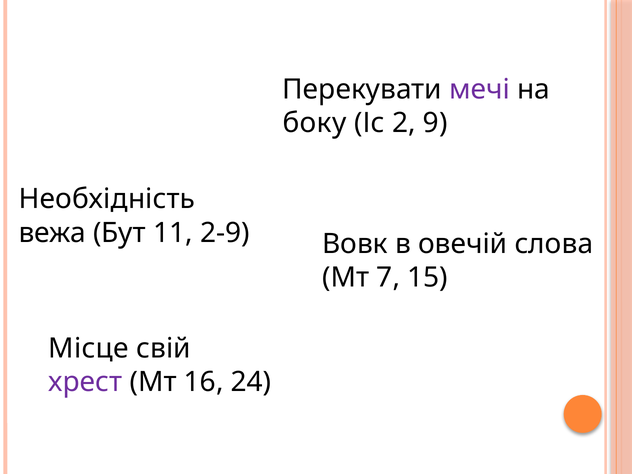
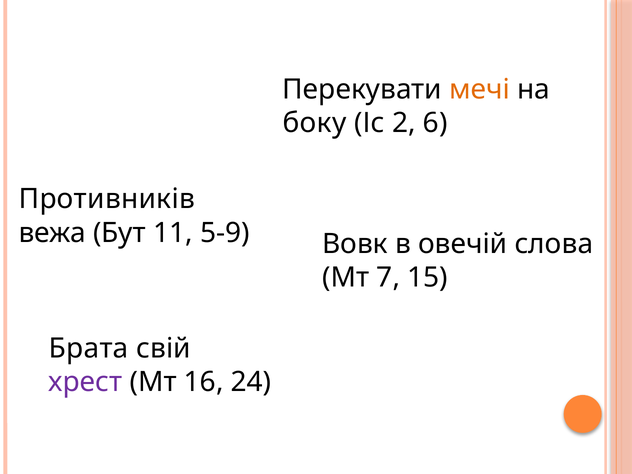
мечі colour: purple -> orange
9: 9 -> 6
Необхідність: Необхідність -> Противників
2‑9: 2‑9 -> 5‑9
Місце: Місце -> Брата
